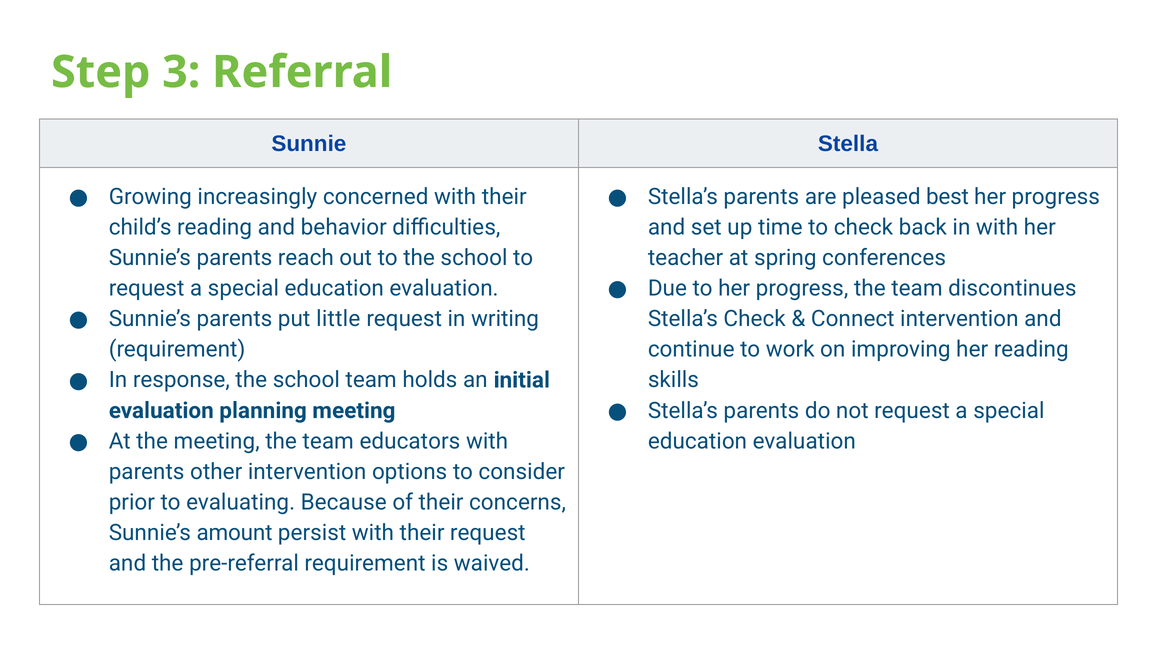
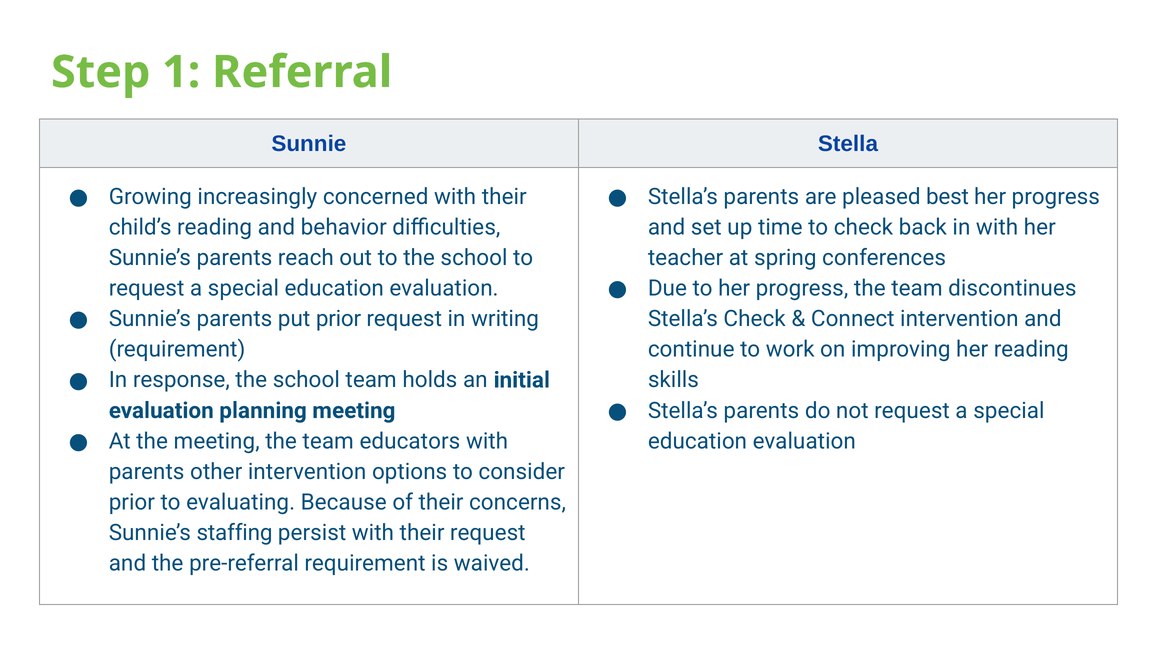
3: 3 -> 1
put little: little -> prior
amount: amount -> staffing
